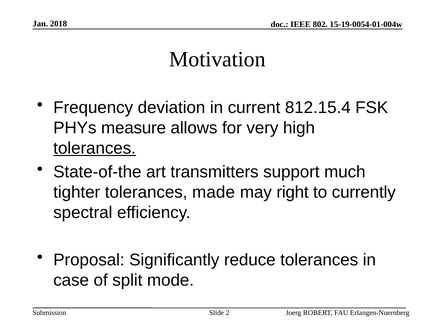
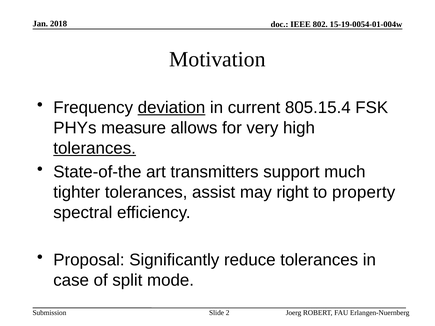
deviation underline: none -> present
812.15.4: 812.15.4 -> 805.15.4
made: made -> assist
currently: currently -> property
